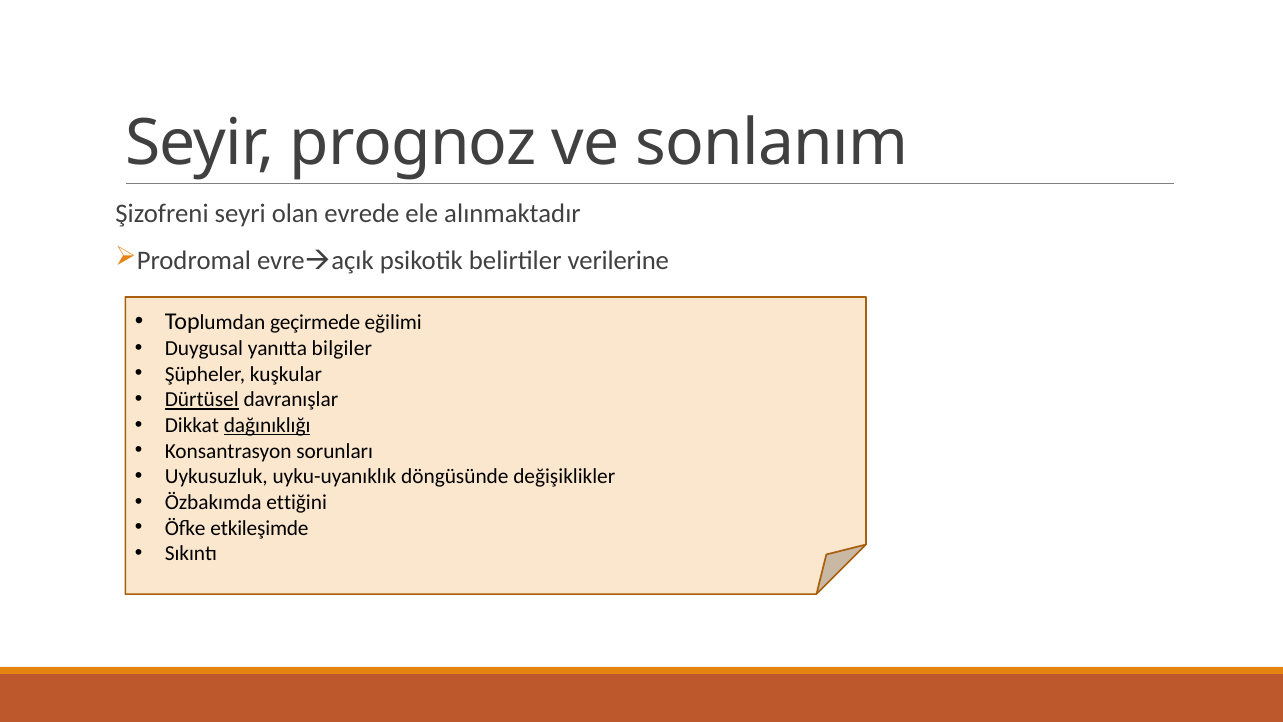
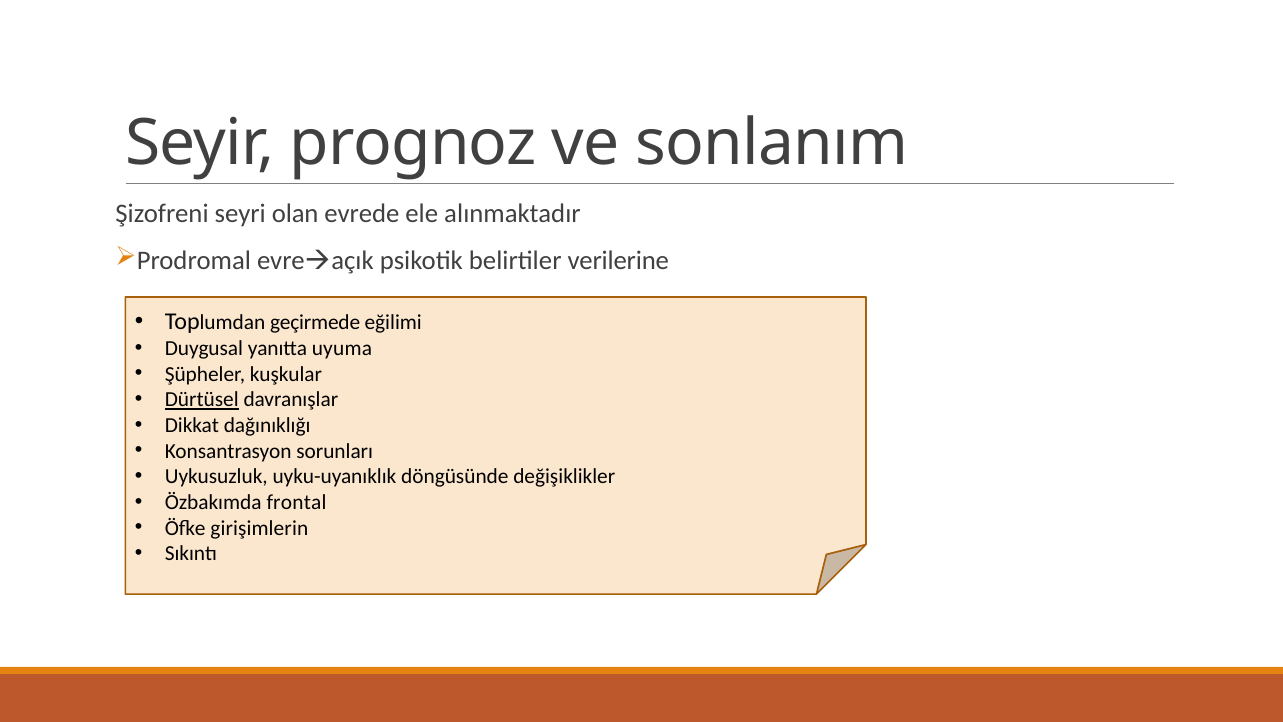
bilgiler: bilgiler -> uyuma
dağınıklığı underline: present -> none
ettiğini: ettiğini -> frontal
etkileşimde: etkileşimde -> girişimlerin
